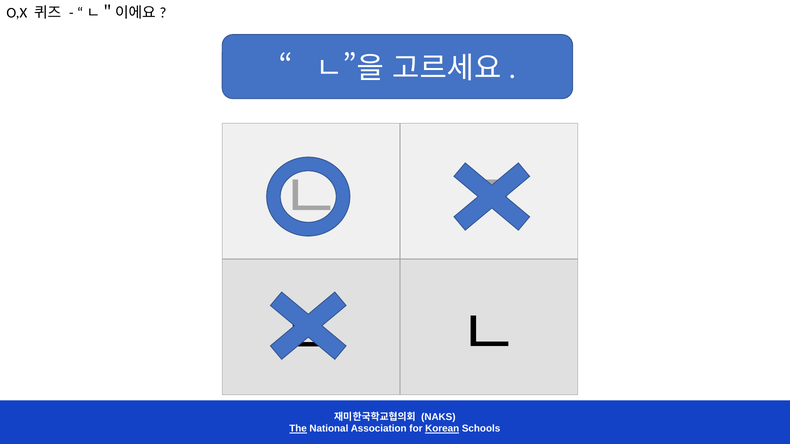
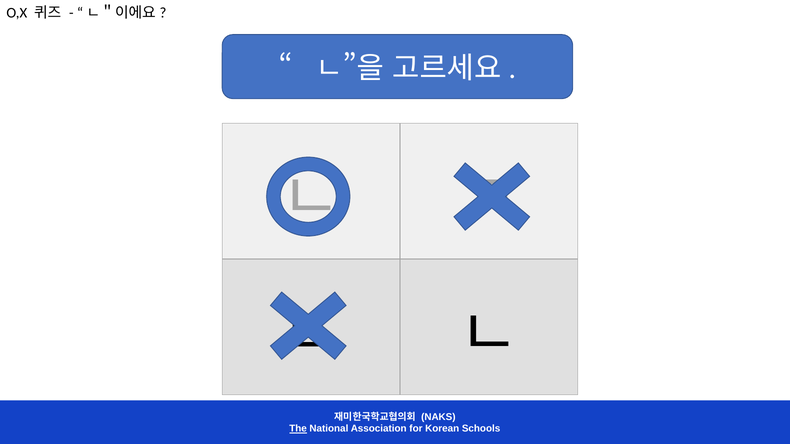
Korean underline: present -> none
